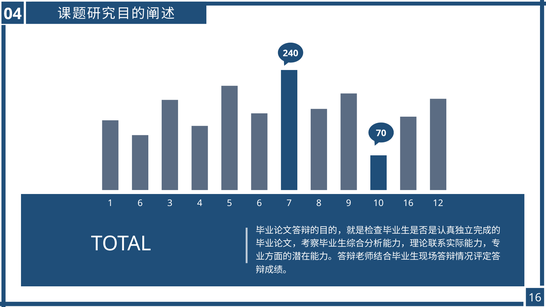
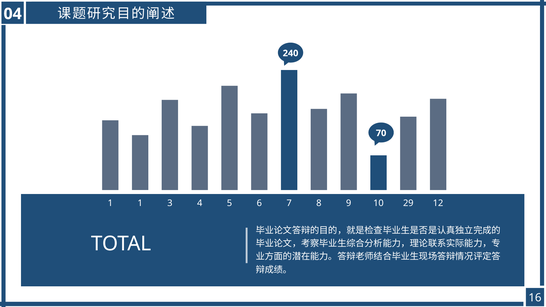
1 6: 6 -> 1
10 16: 16 -> 29
